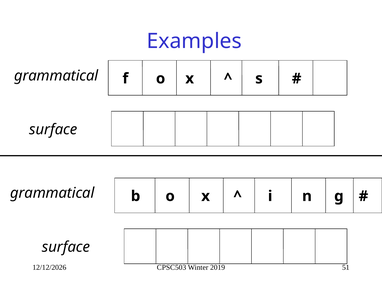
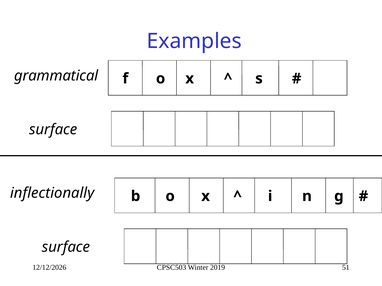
grammatical at (52, 193): grammatical -> inflectionally
